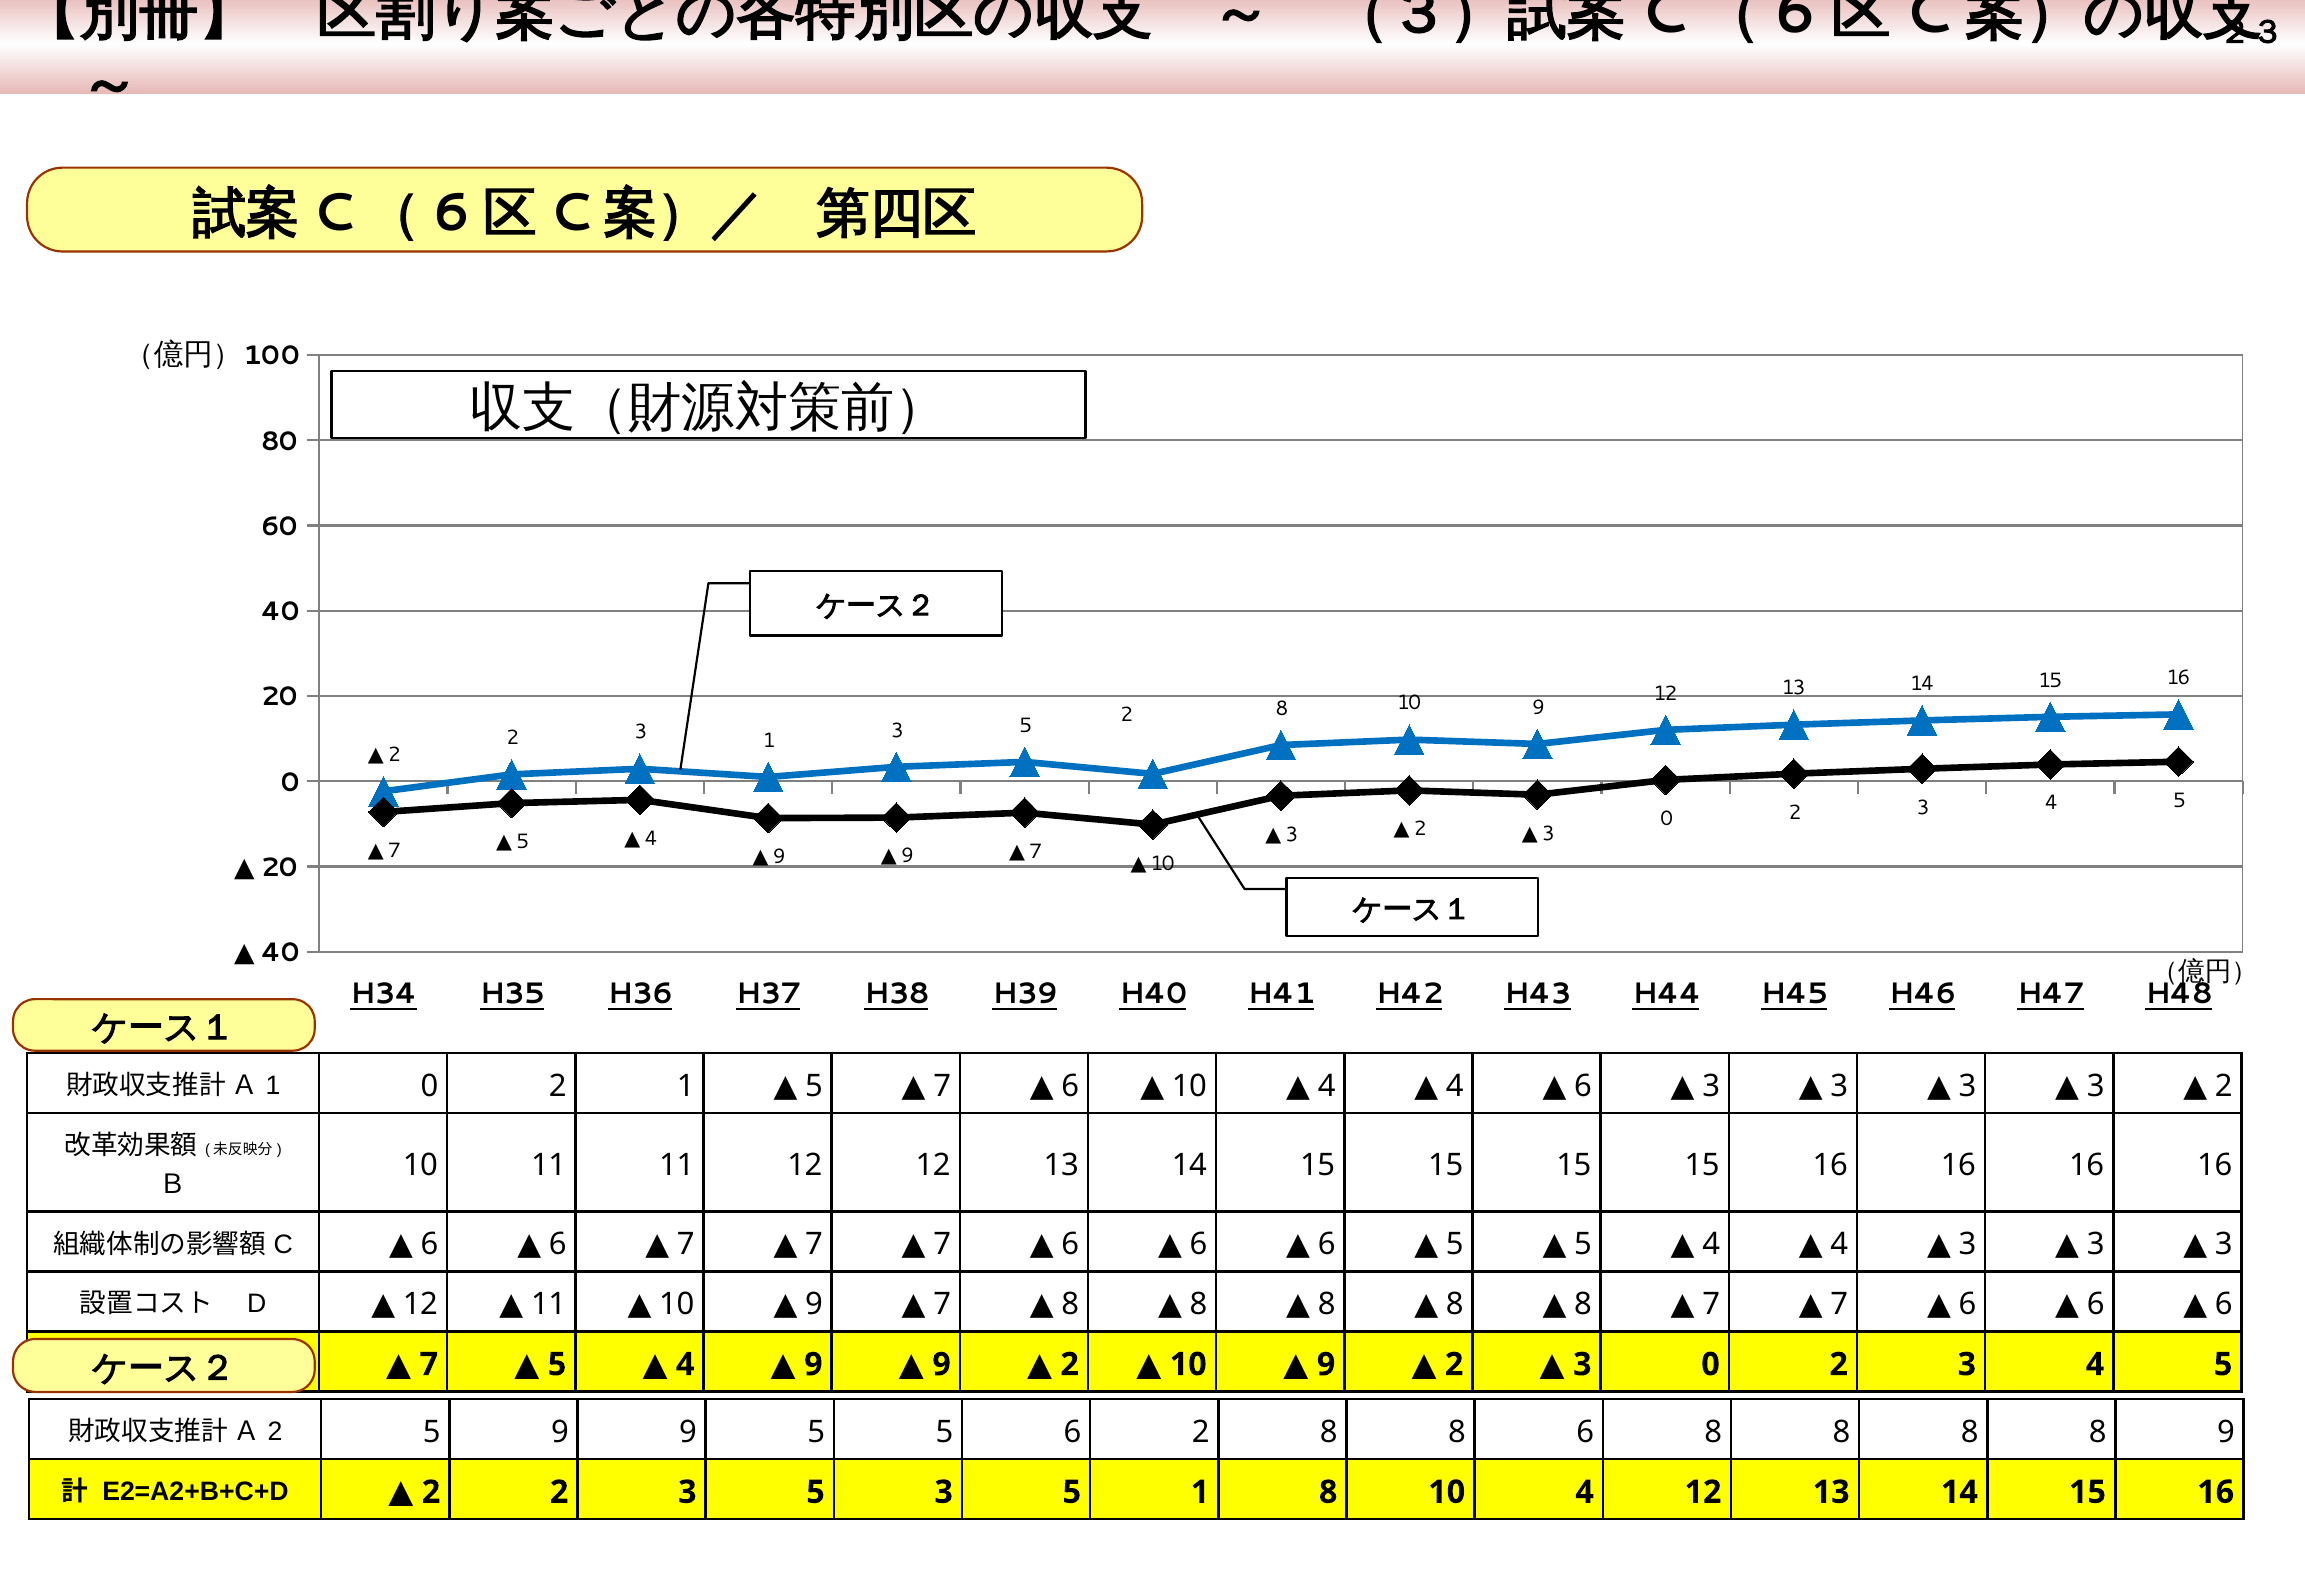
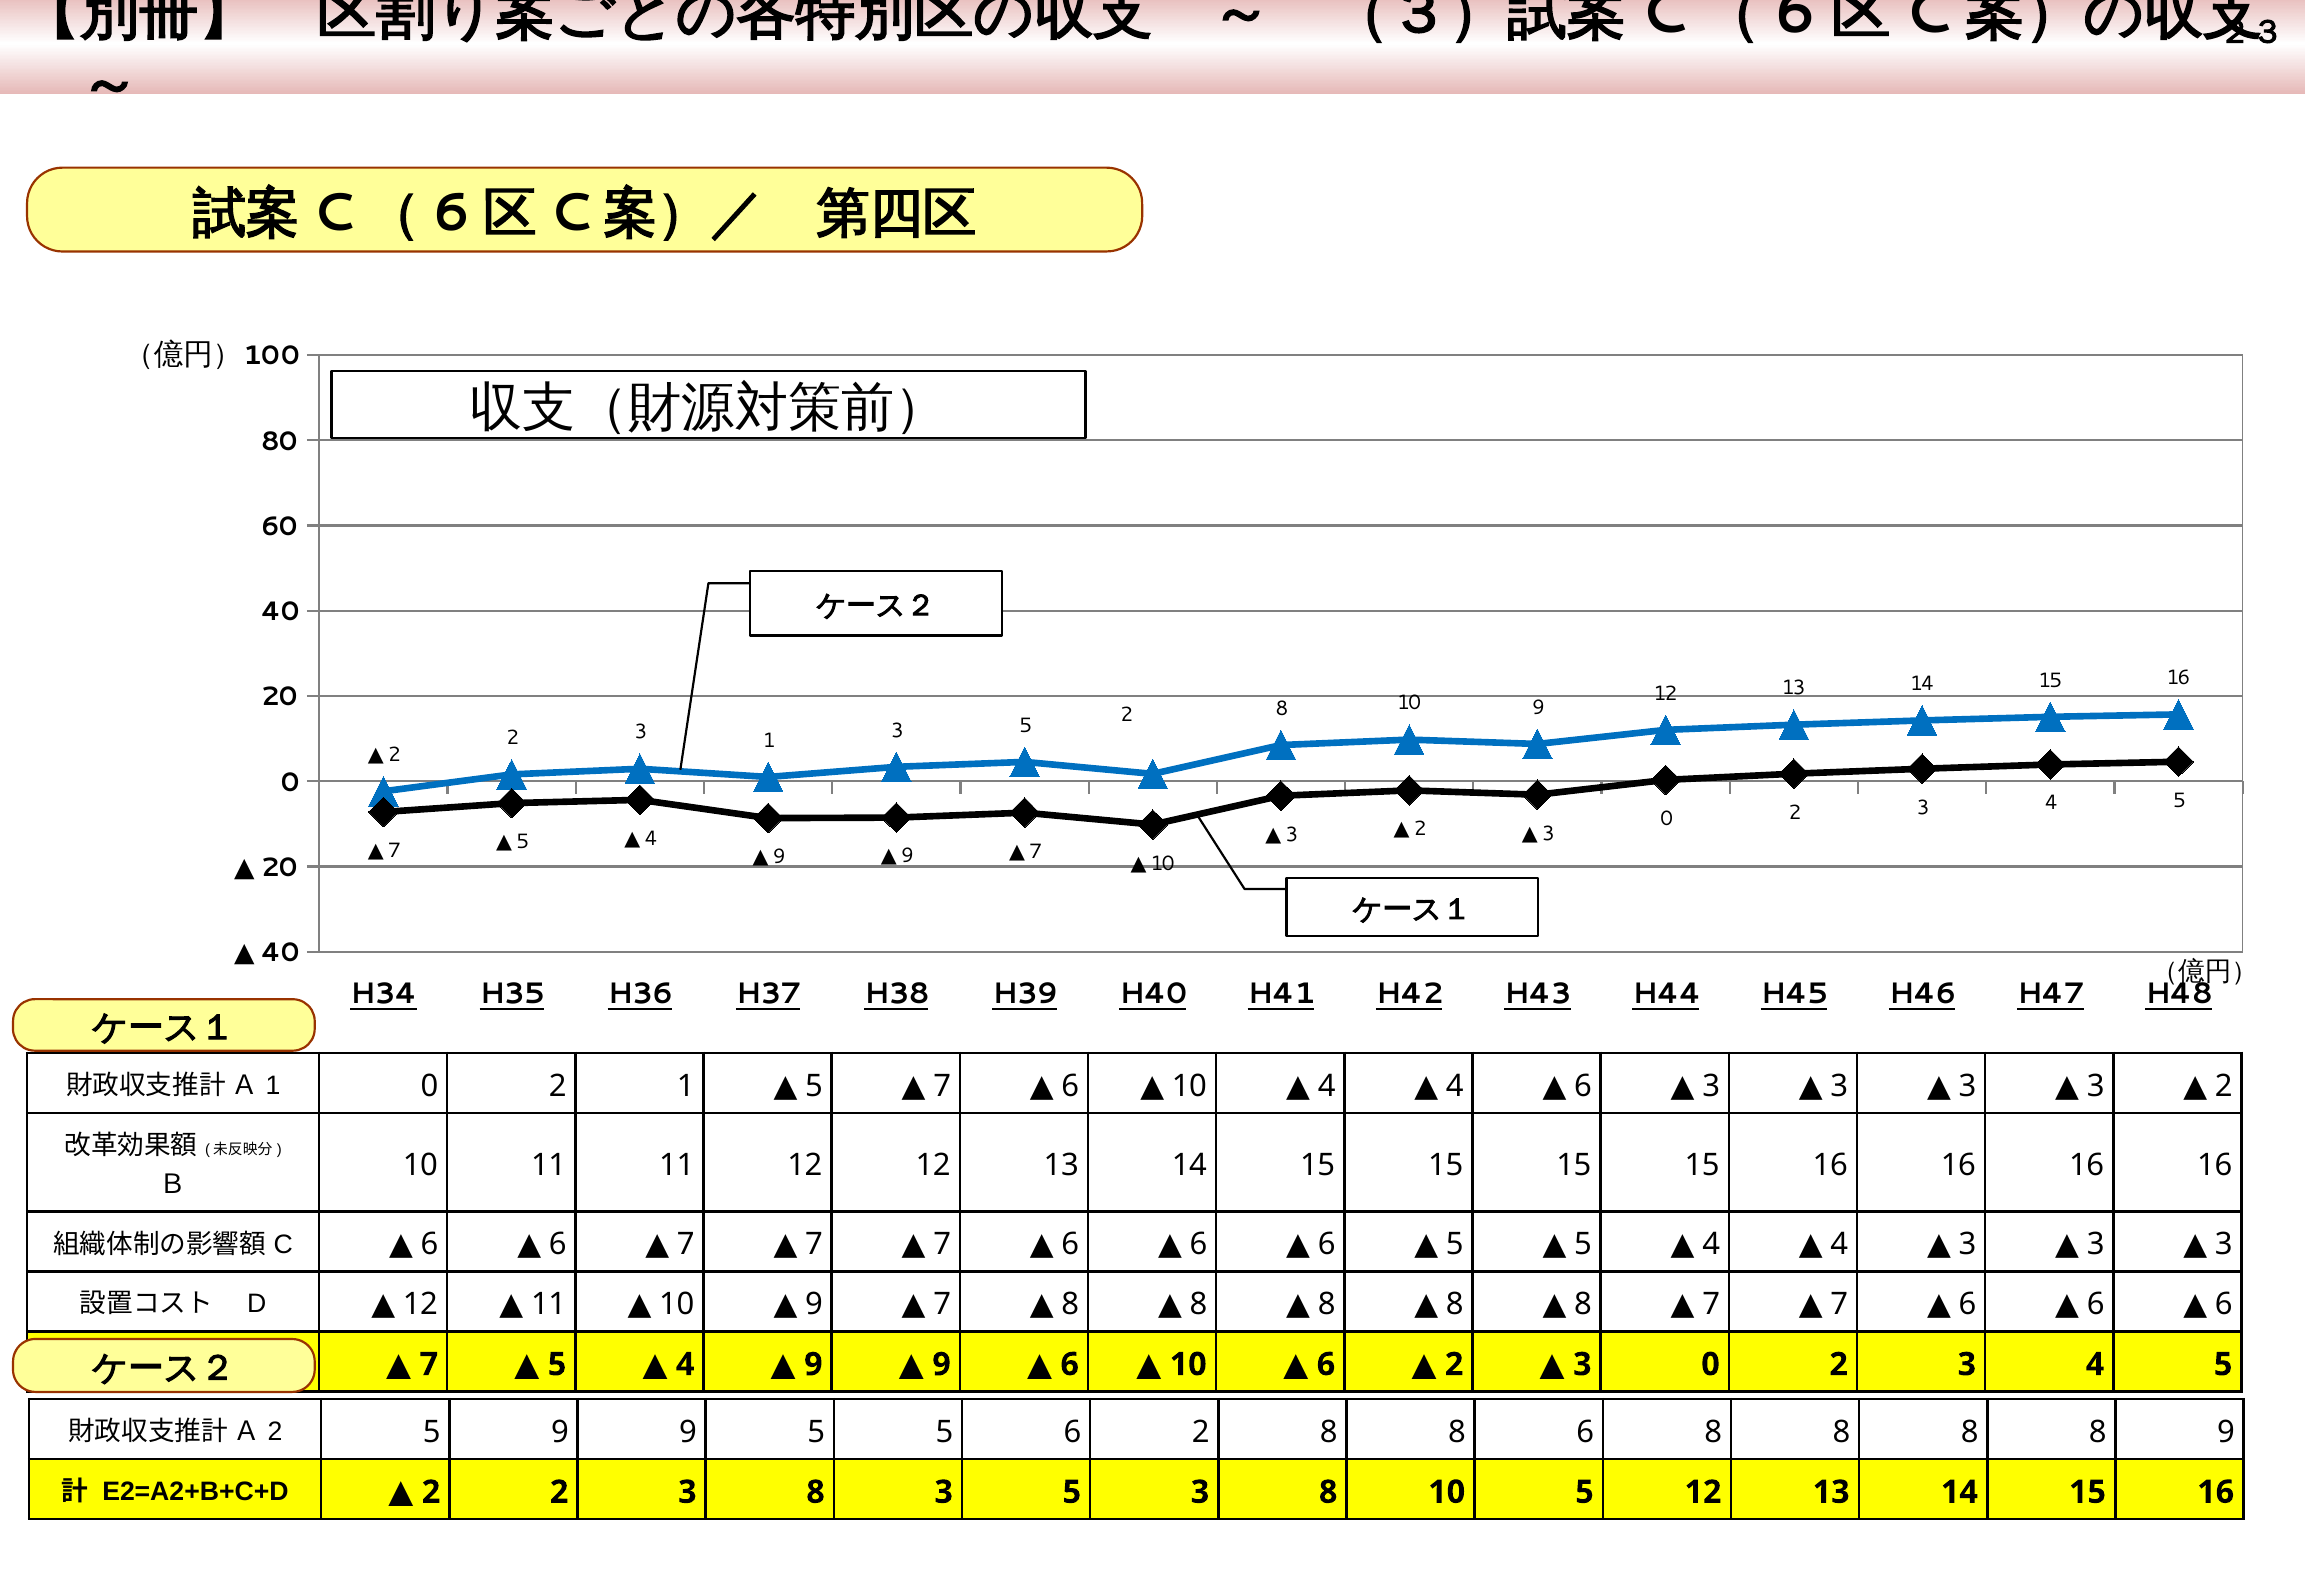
2 at (1070, 1364): 2 -> 6
9 at (1326, 1364): 9 -> 6
2 3 5: 5 -> 8
5 1: 1 -> 3
10 4: 4 -> 5
